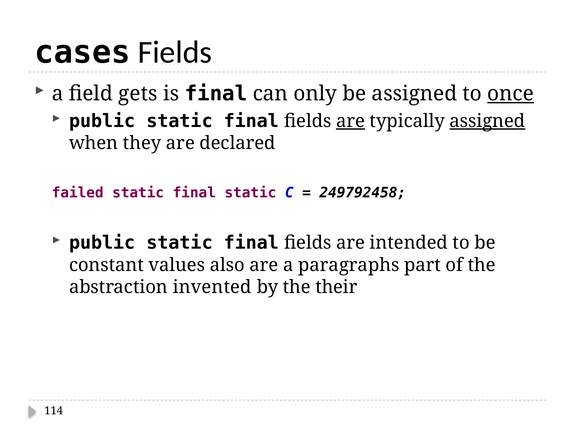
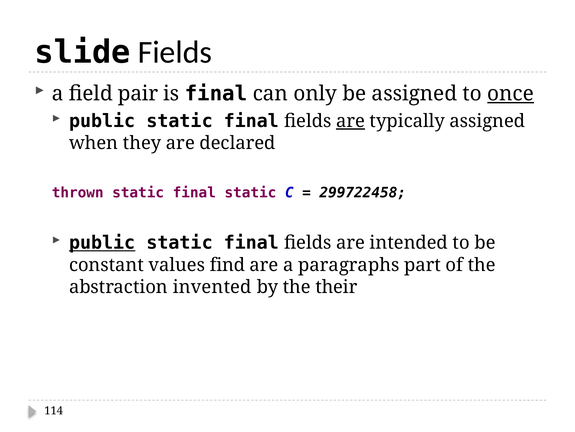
cases: cases -> slide
gets: gets -> pair
assigned at (487, 121) underline: present -> none
failed: failed -> thrown
249792458: 249792458 -> 299722458
public at (102, 242) underline: none -> present
also: also -> find
